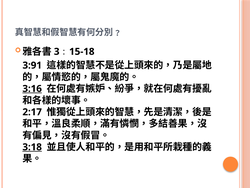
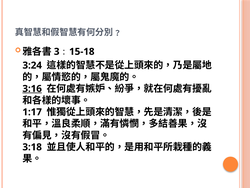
3:91: 3:91 -> 3:24
2:17: 2:17 -> 1:17
3:18 underline: present -> none
